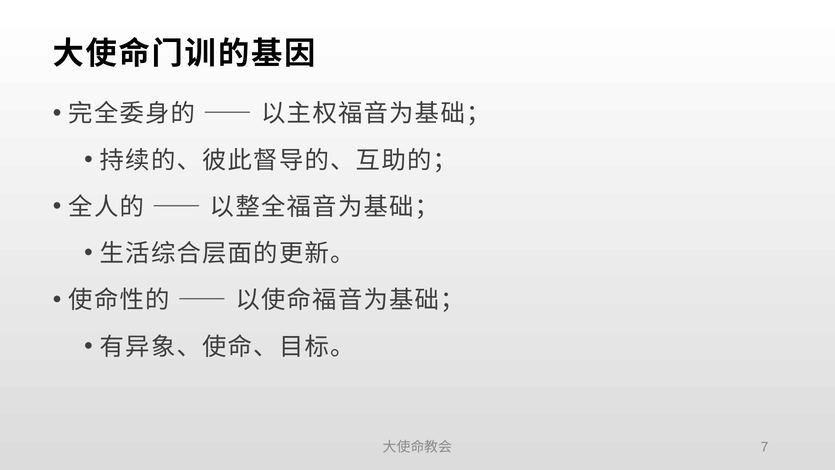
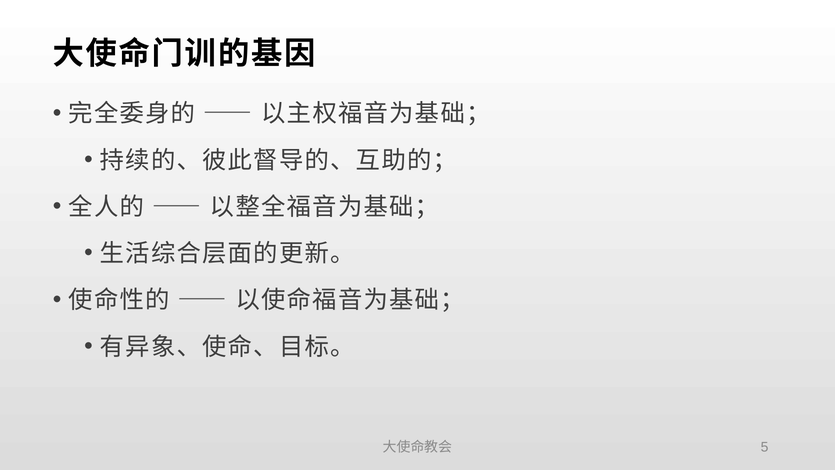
7: 7 -> 5
